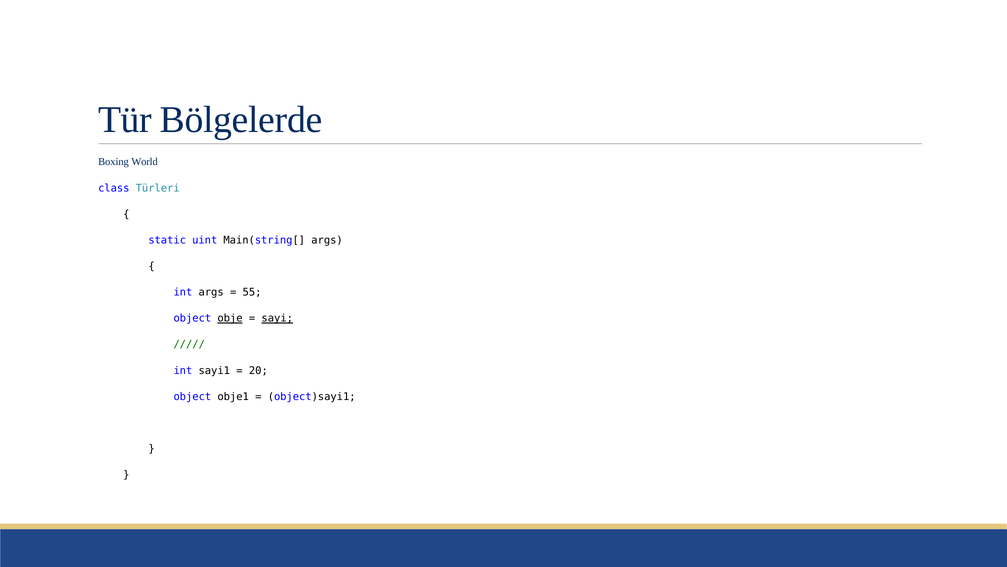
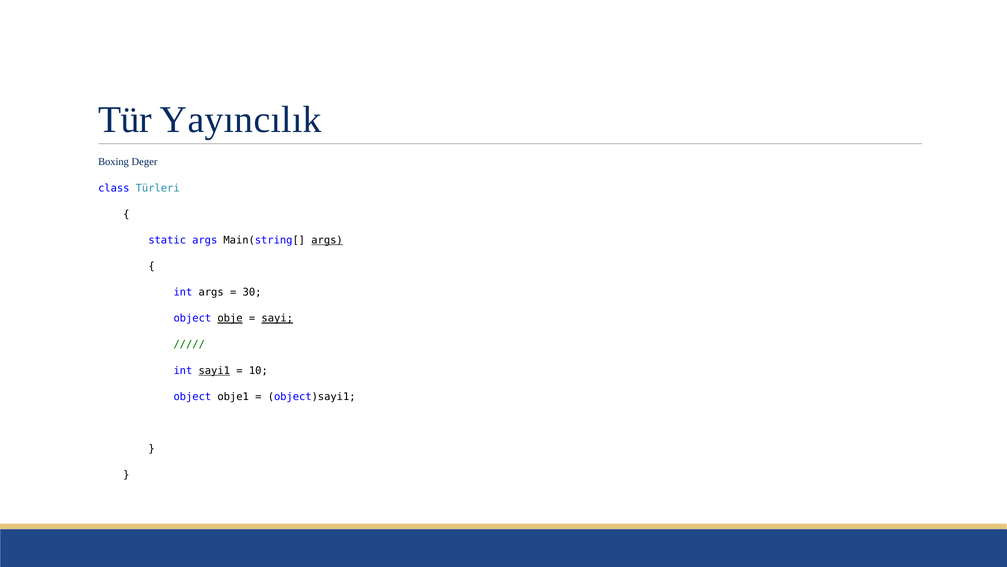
Bölgelerde: Bölgelerde -> Yayıncılık
World: World -> Deger
static uint: uint -> args
args at (327, 240) underline: none -> present
55: 55 -> 30
sayi1 underline: none -> present
20: 20 -> 10
